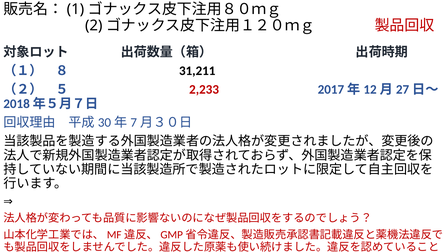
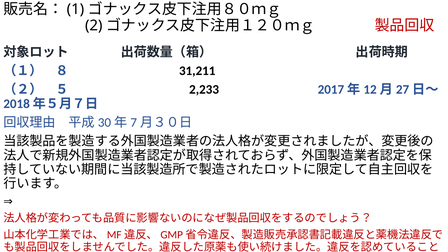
2,233 colour: red -> black
